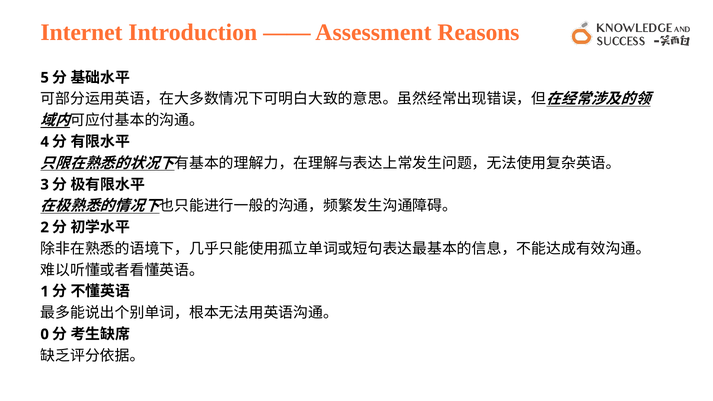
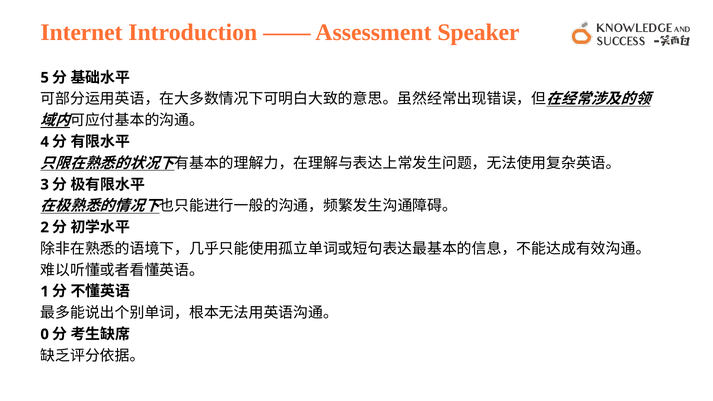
Reasons: Reasons -> Speaker
